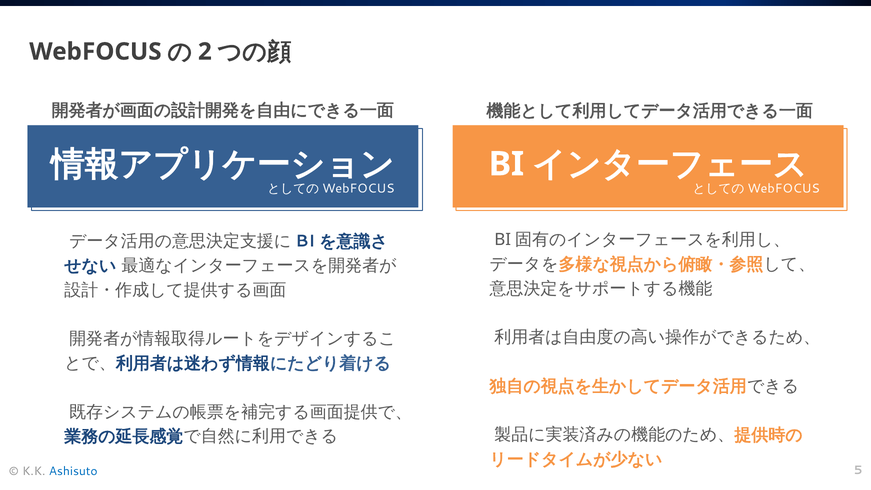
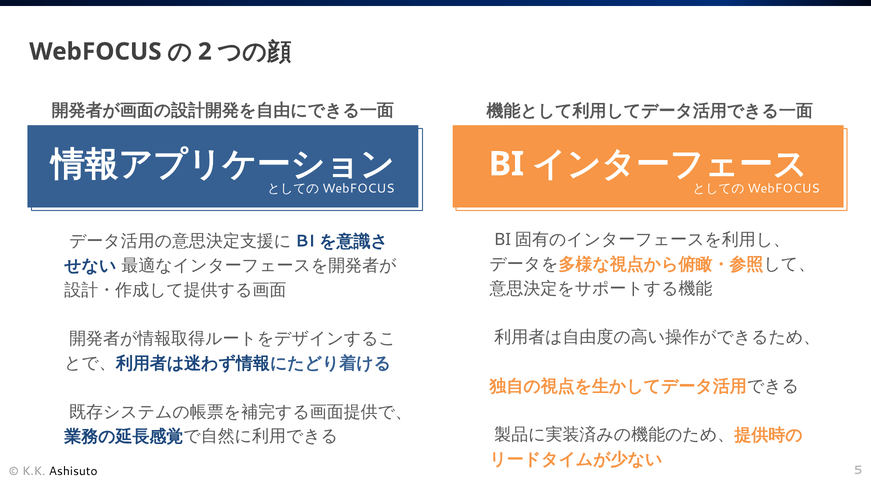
Ashisuto colour: blue -> black
